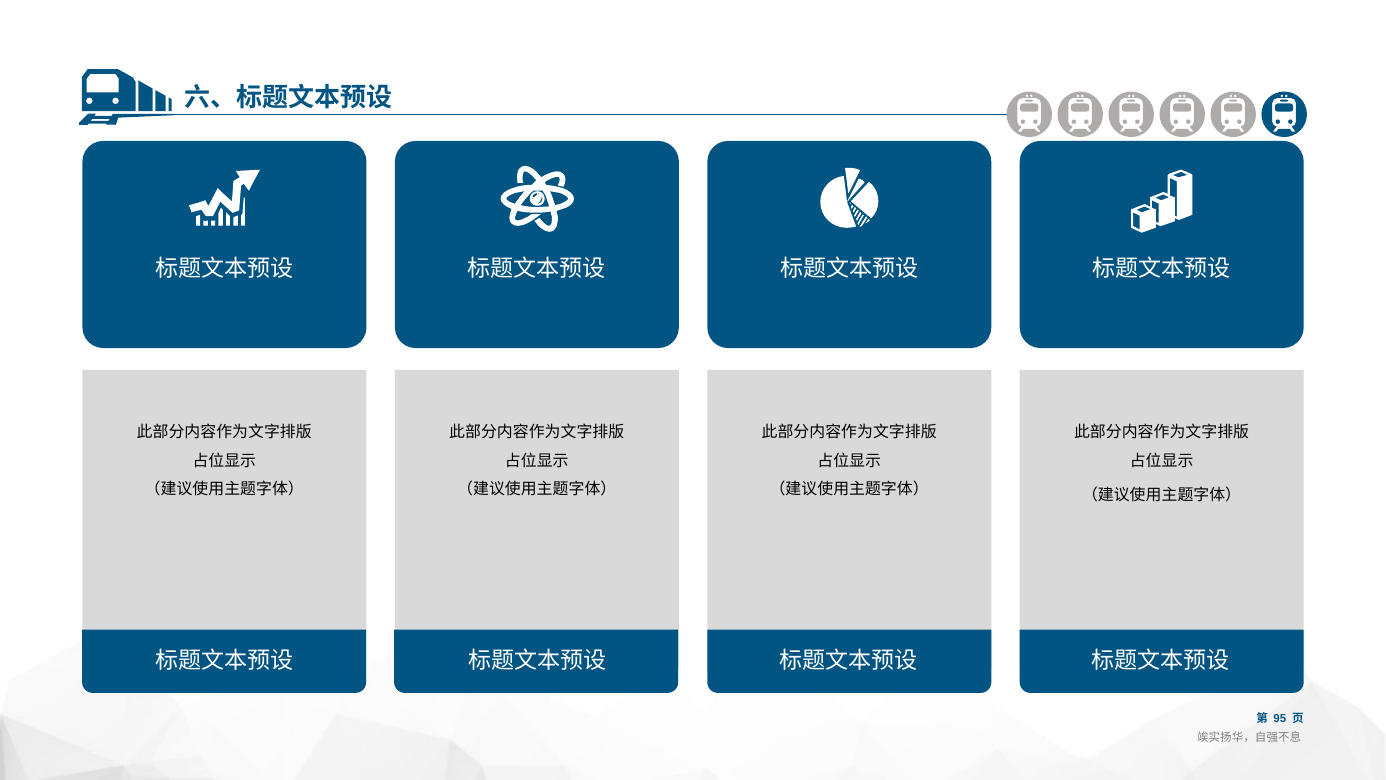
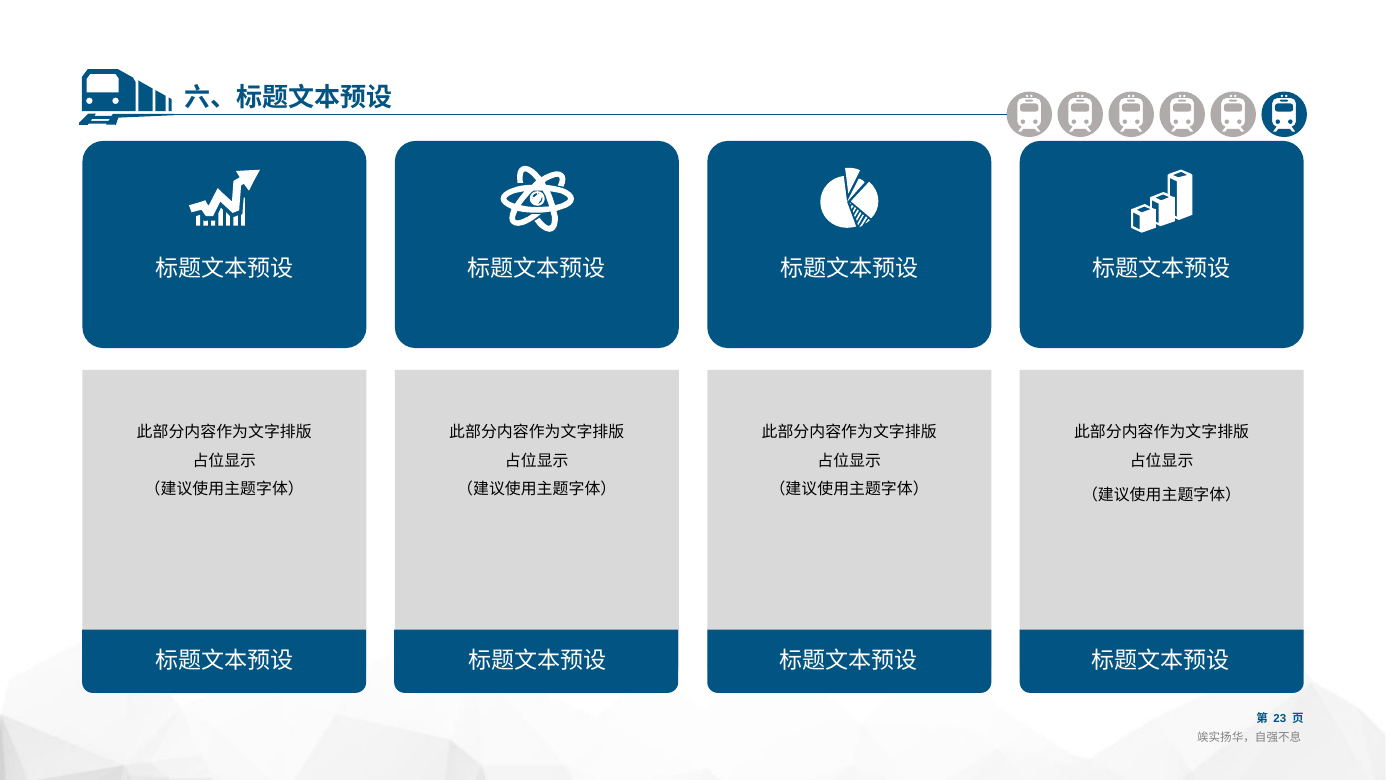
95: 95 -> 23
